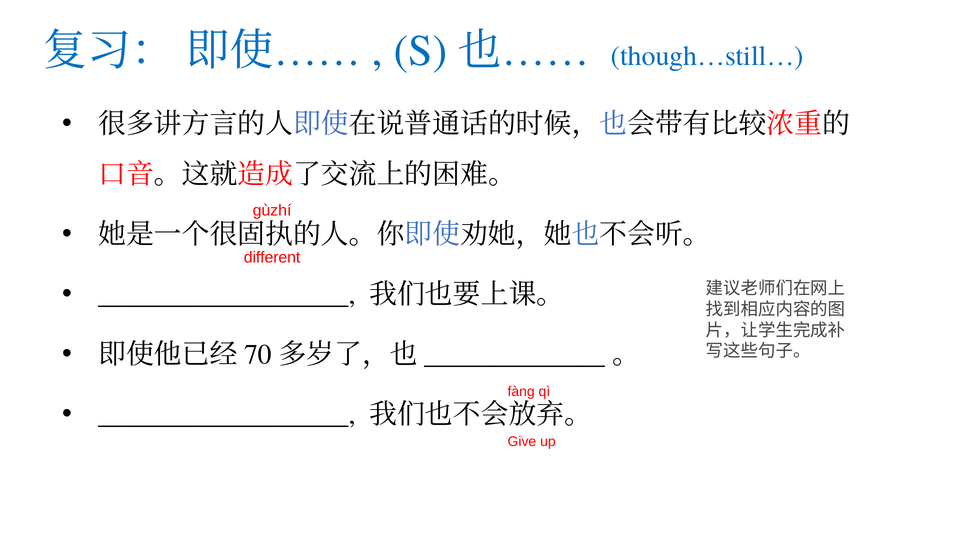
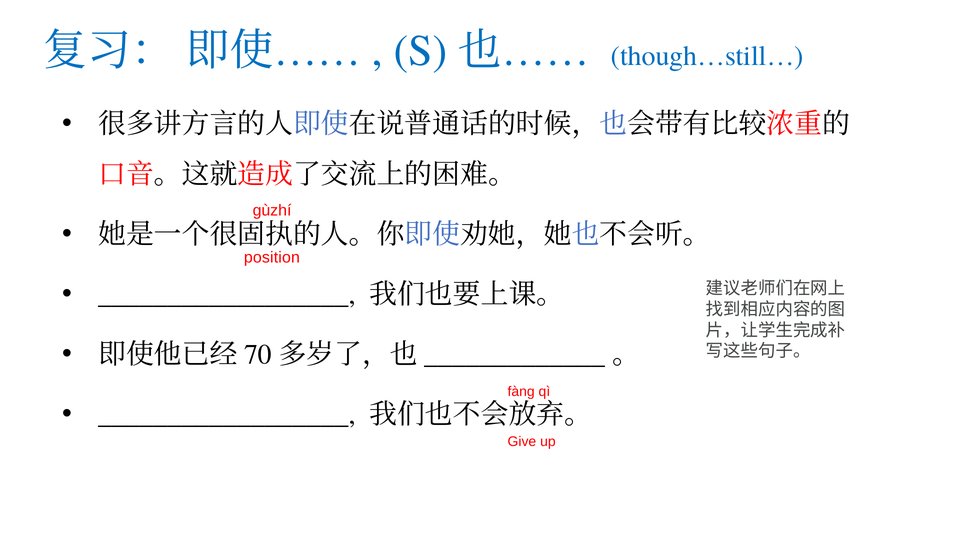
different: different -> position
